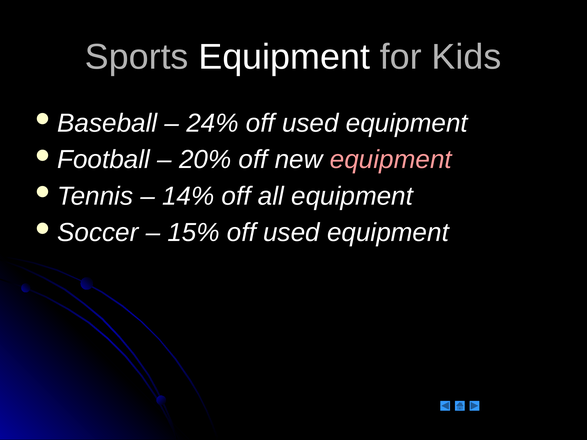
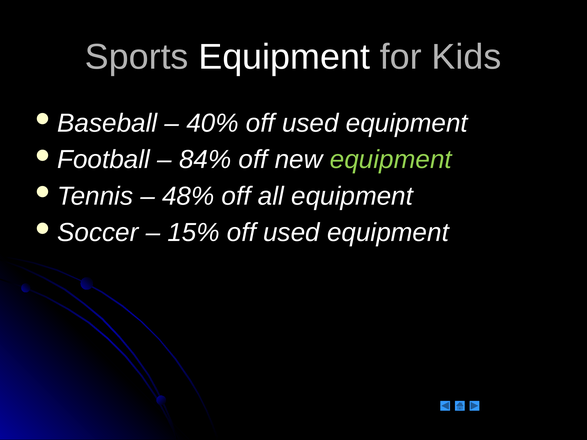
24%: 24% -> 40%
20%: 20% -> 84%
equipment at (391, 160) colour: pink -> light green
14%: 14% -> 48%
